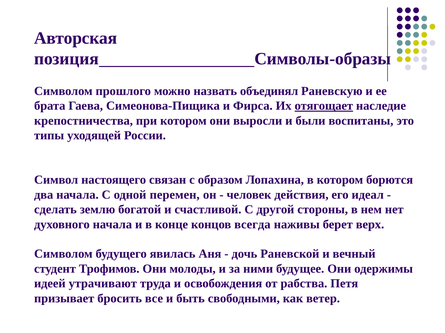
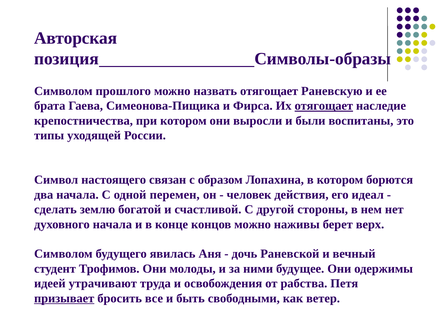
назвать объединял: объединял -> отягощает
концов всегда: всегда -> можно
призывает underline: none -> present
